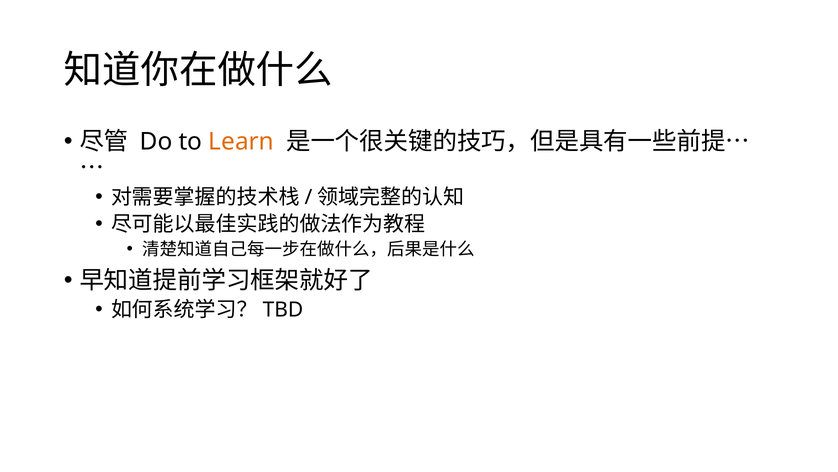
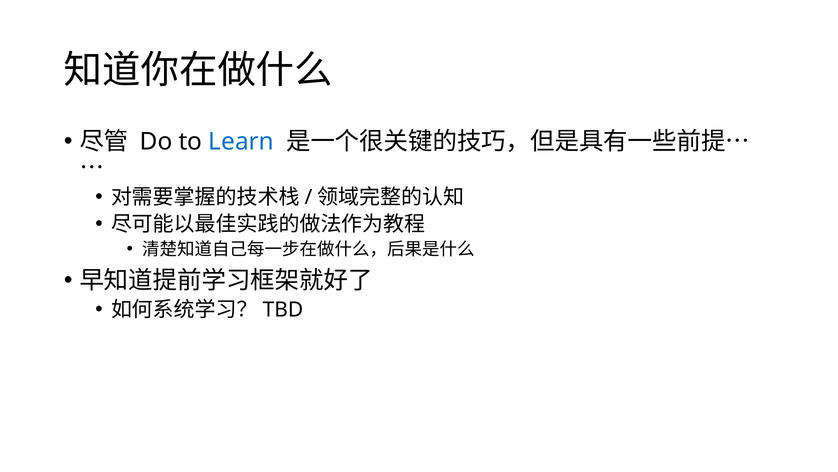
Learn colour: orange -> blue
